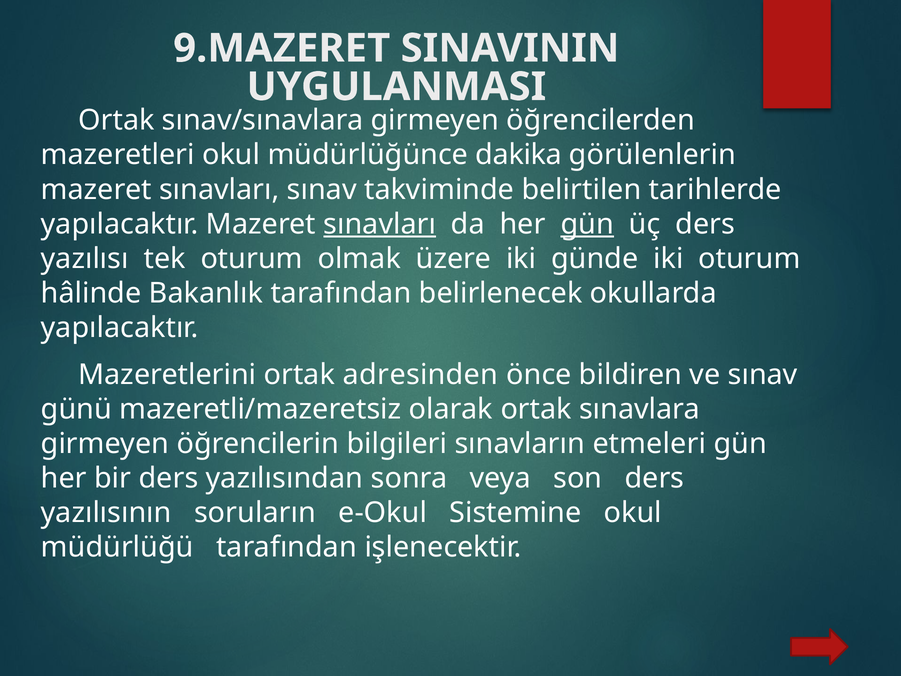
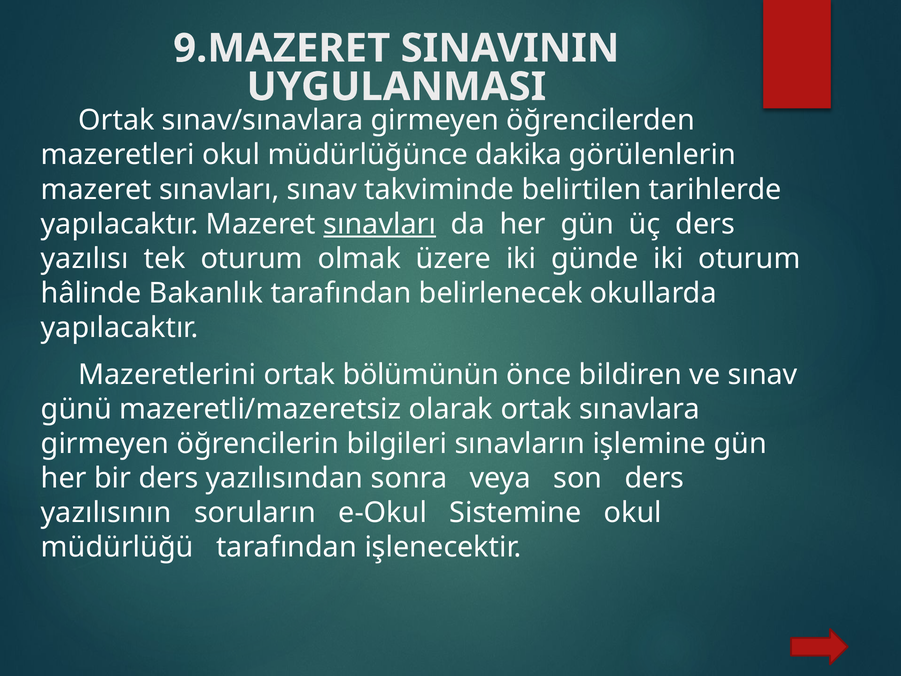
gün at (587, 224) underline: present -> none
adresinden: adresinden -> bölümünün
etmeleri: etmeleri -> işlemine
